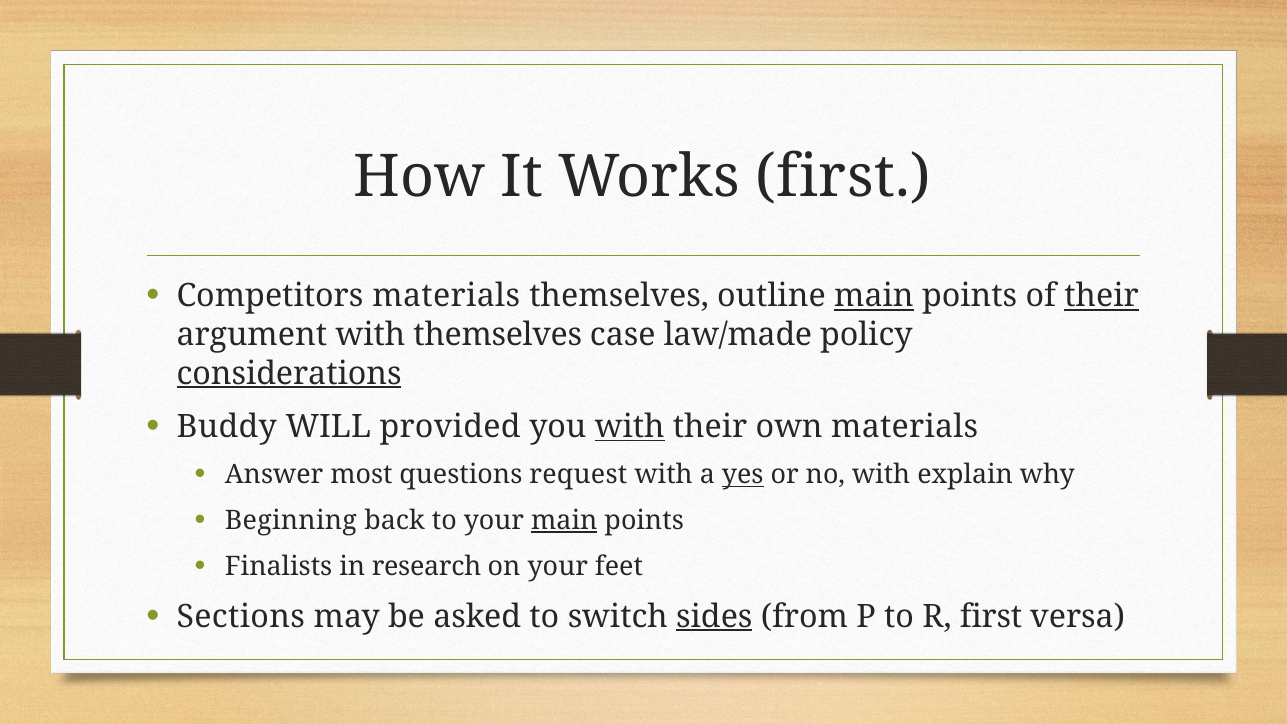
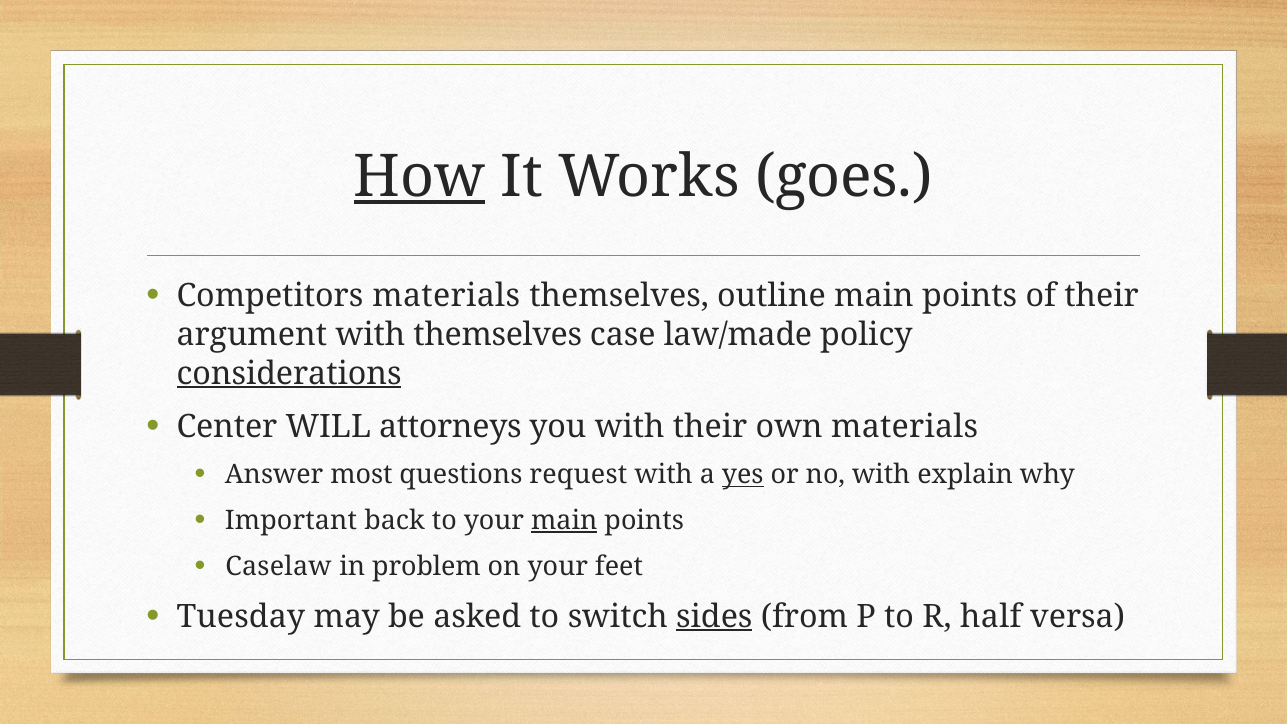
How underline: none -> present
Works first: first -> goes
main at (874, 296) underline: present -> none
their at (1102, 296) underline: present -> none
Buddy: Buddy -> Center
provided: provided -> attorneys
with at (630, 427) underline: present -> none
Beginning: Beginning -> Important
Finalists: Finalists -> Caselaw
research: research -> problem
Sections: Sections -> Tuesday
R first: first -> half
